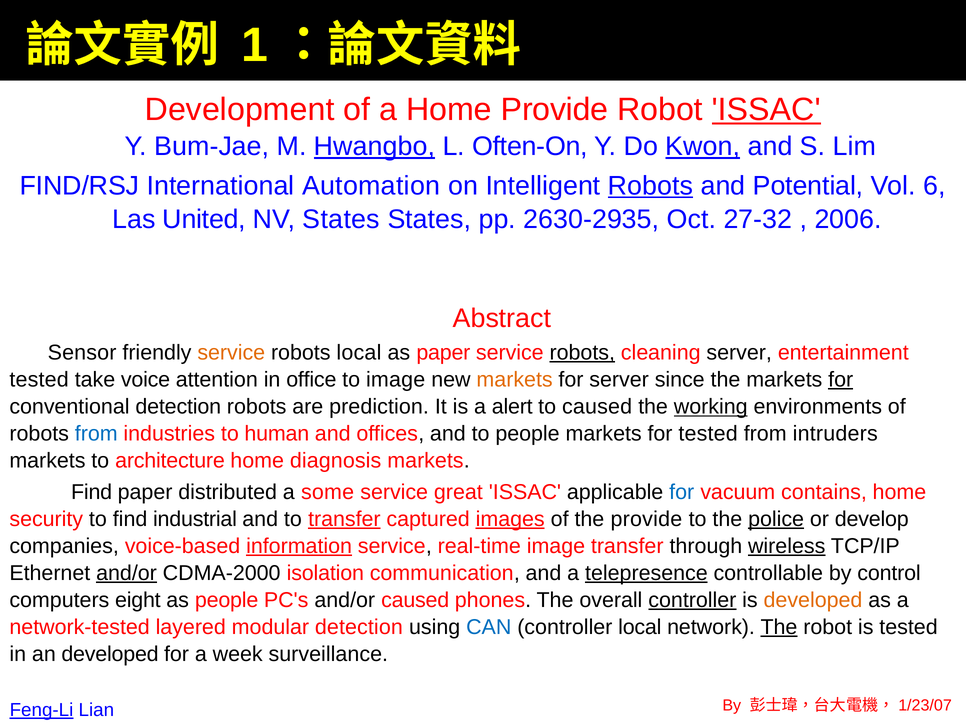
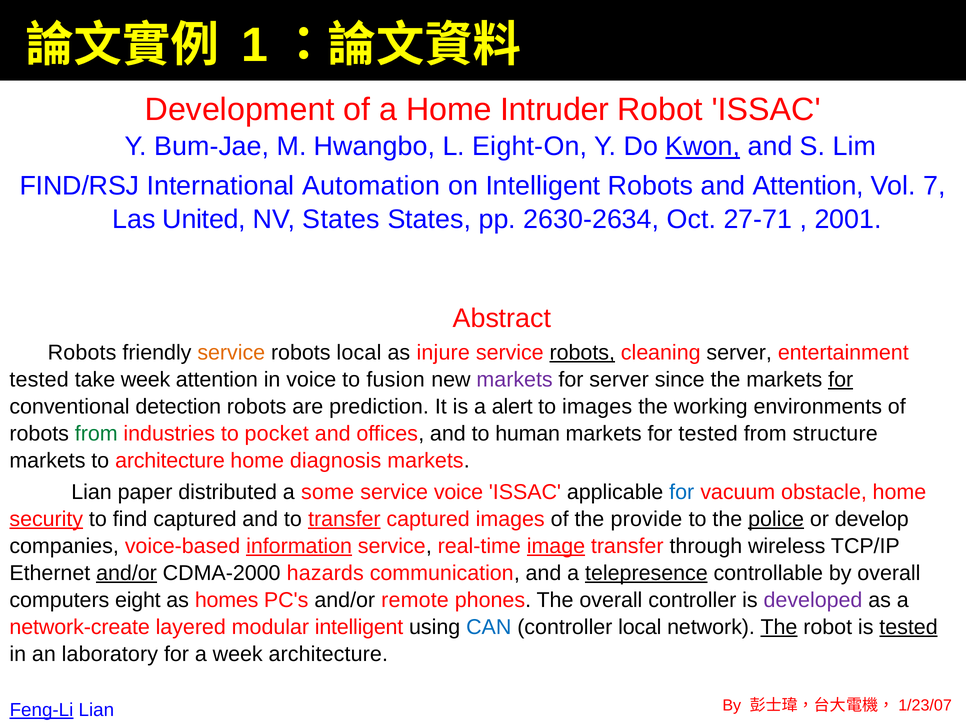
Home Provide: Provide -> Intruder
ISSAC at (766, 110) underline: present -> none
Hwangbo underline: present -> none
Often-On: Often-On -> Eight-On
Robots at (650, 186) underline: present -> none
and Potential: Potential -> Attention
6: 6 -> 7
2630-2935: 2630-2935 -> 2630-2634
27-32: 27-32 -> 27-71
2006: 2006 -> 2001
Sensor at (82, 352): Sensor -> Robots
as paper: paper -> injure
take voice: voice -> week
in office: office -> voice
to image: image -> fusion
markets at (515, 379) colour: orange -> purple
to caused: caused -> images
working underline: present -> none
from at (96, 433) colour: blue -> green
human: human -> pocket
to people: people -> human
intruders: intruders -> structure
Find at (92, 492): Find -> Lian
service great: great -> voice
contains: contains -> obstacle
security underline: none -> present
find industrial: industrial -> captured
images at (510, 519) underline: present -> none
image at (556, 546) underline: none -> present
wireless underline: present -> none
isolation: isolation -> hazards
by control: control -> overall
as people: people -> homes
and/or caused: caused -> remote
controller at (692, 600) underline: present -> none
developed at (813, 600) colour: orange -> purple
network-tested: network-tested -> network-create
modular detection: detection -> intelligent
tested at (909, 627) underline: none -> present
an developed: developed -> laboratory
week surveillance: surveillance -> architecture
